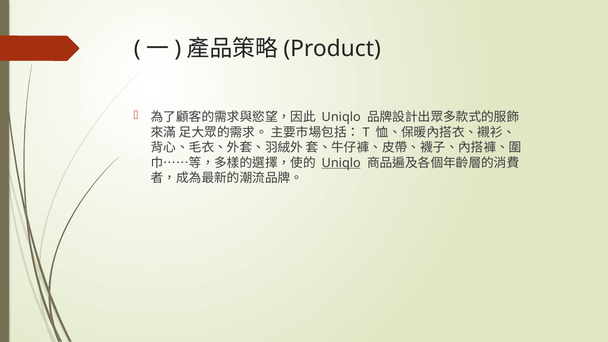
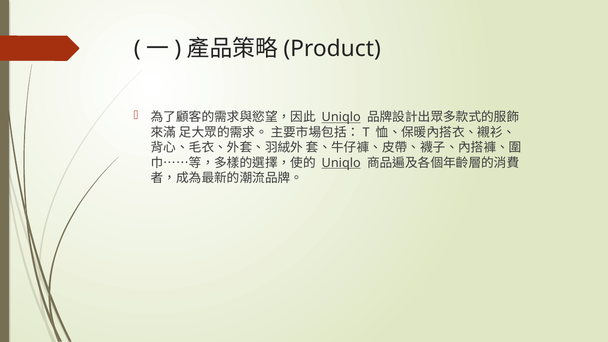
Uniqlo at (341, 117) underline: none -> present
